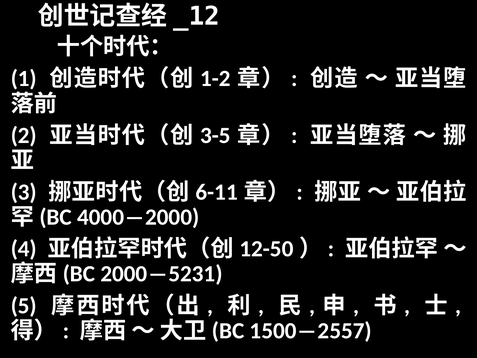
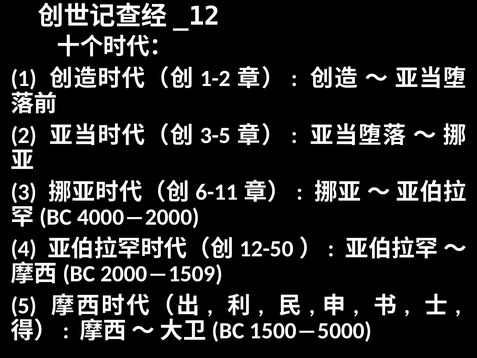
2000―5231: 2000―5231 -> 2000―1509
1500―2557: 1500―2557 -> 1500―5000
